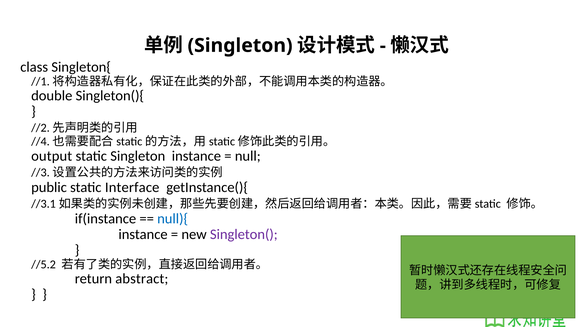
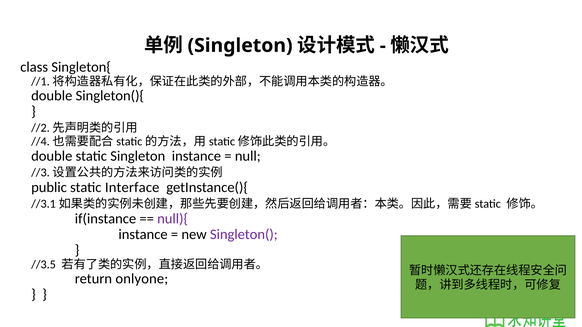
output at (52, 156): output -> double
null){ colour: blue -> purple
//5.2: //5.2 -> //3.5
abstract: abstract -> onlyone
